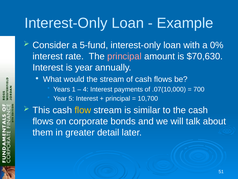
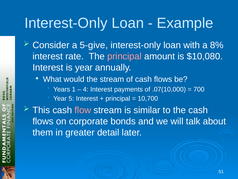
5-fund: 5-fund -> 5-give
0%: 0% -> 8%
$70,630: $70,630 -> $10,080
flow colour: yellow -> pink
